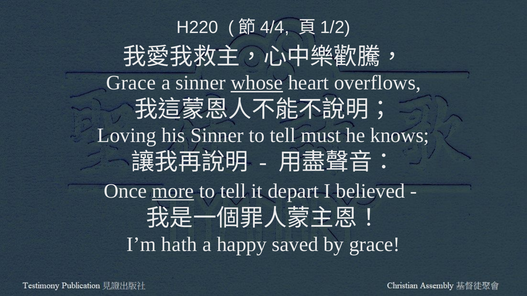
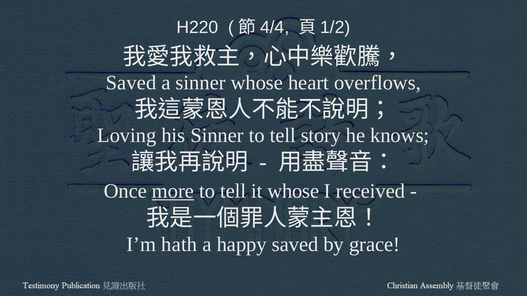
Grace at (131, 83): Grace -> Saved
whose at (257, 83) underline: present -> none
must: must -> story
it depart: depart -> whose
believed: believed -> received
